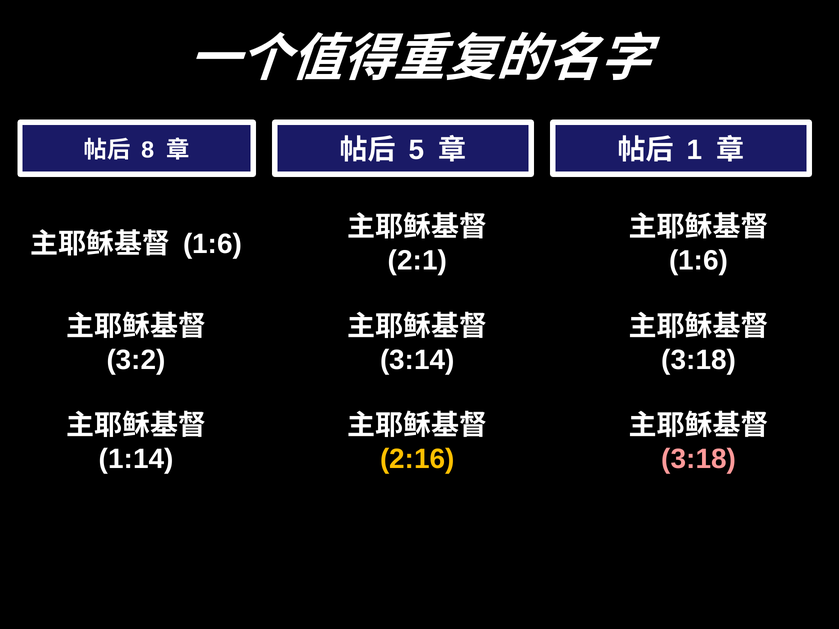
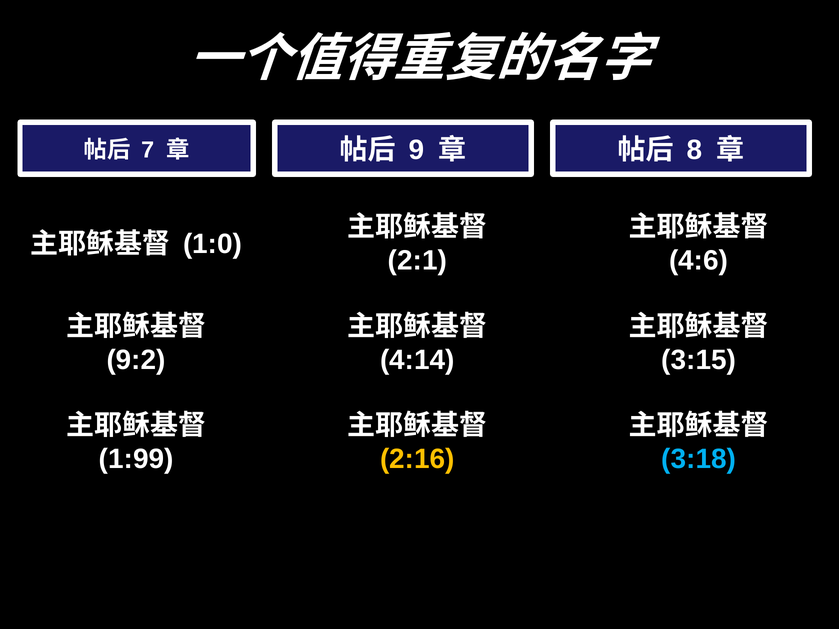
8: 8 -> 7
5: 5 -> 9
1: 1 -> 8
1:6 at (213, 244): 1:6 -> 1:0
1:6 at (699, 261): 1:6 -> 4:6
3:2: 3:2 -> 9:2
3:14: 3:14 -> 4:14
3:18 at (699, 360): 3:18 -> 3:15
1:14: 1:14 -> 1:99
3:18 at (699, 459) colour: pink -> light blue
